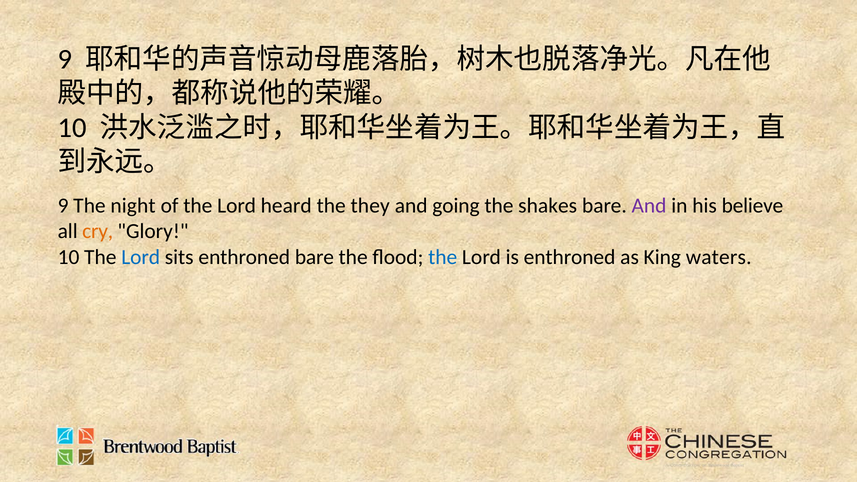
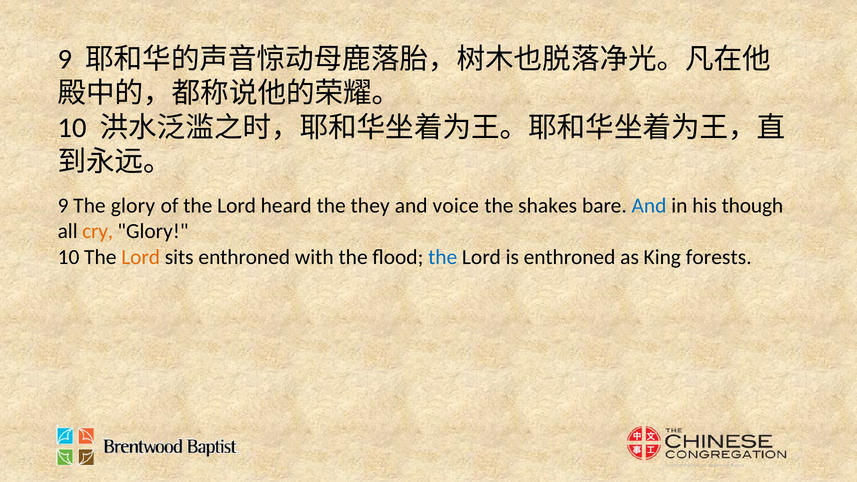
The night: night -> glory
going: going -> voice
And at (649, 206) colour: purple -> blue
believe: believe -> though
Lord at (141, 257) colour: blue -> orange
enthroned bare: bare -> with
waters: waters -> forests
